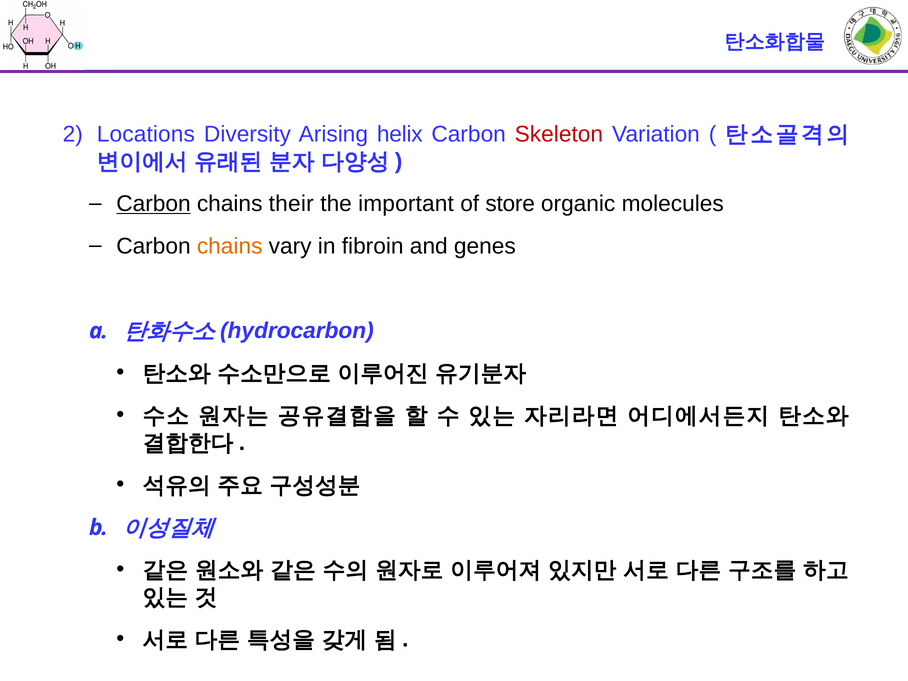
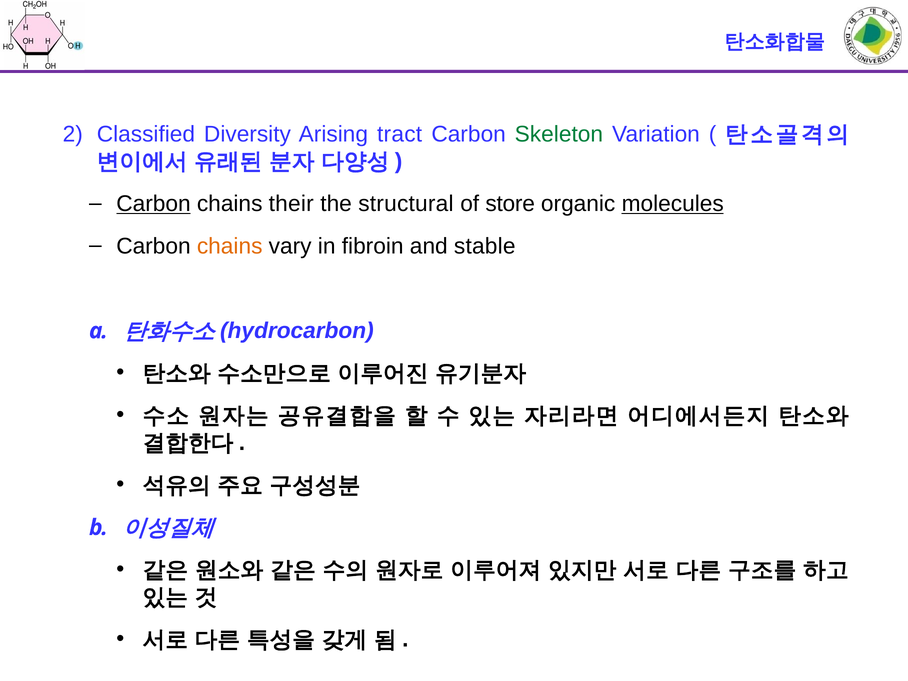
Locations: Locations -> Classified
helix: helix -> tract
Skeleton colour: red -> green
important: important -> structural
molecules underline: none -> present
genes: genes -> stable
